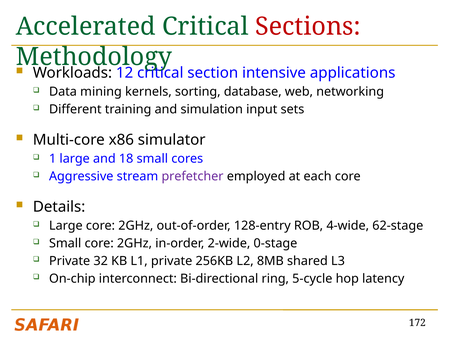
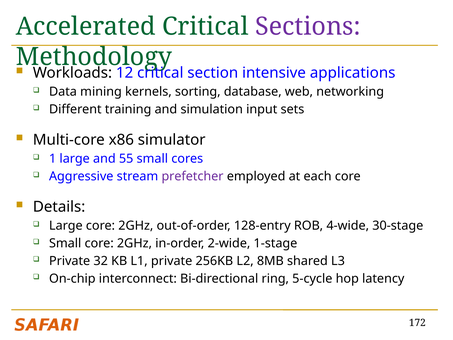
Sections colour: red -> purple
18: 18 -> 55
62-stage: 62-stage -> 30-stage
0-stage: 0-stage -> 1-stage
